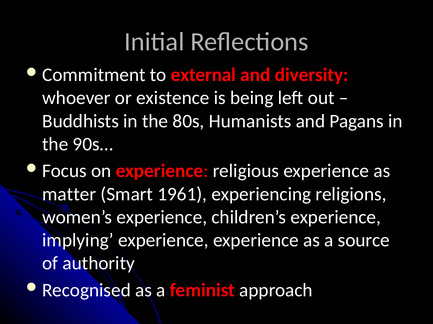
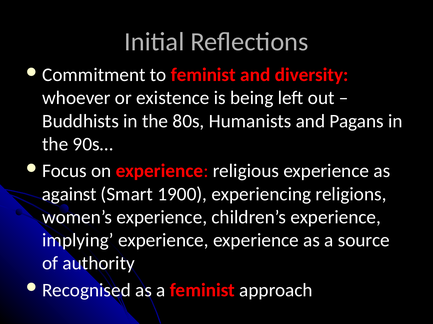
to external: external -> feminist
matter: matter -> against
1961: 1961 -> 1900
